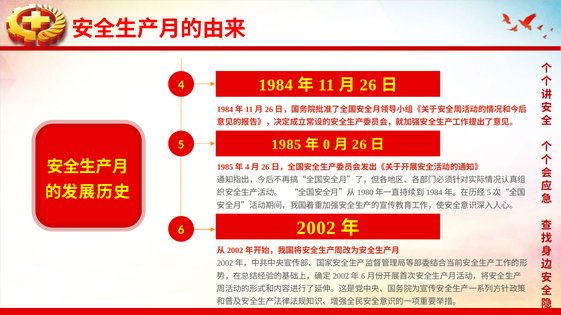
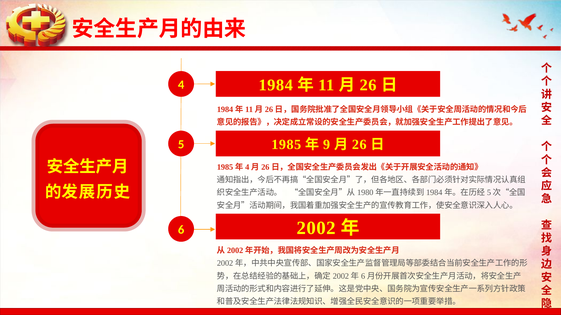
0: 0 -> 9
